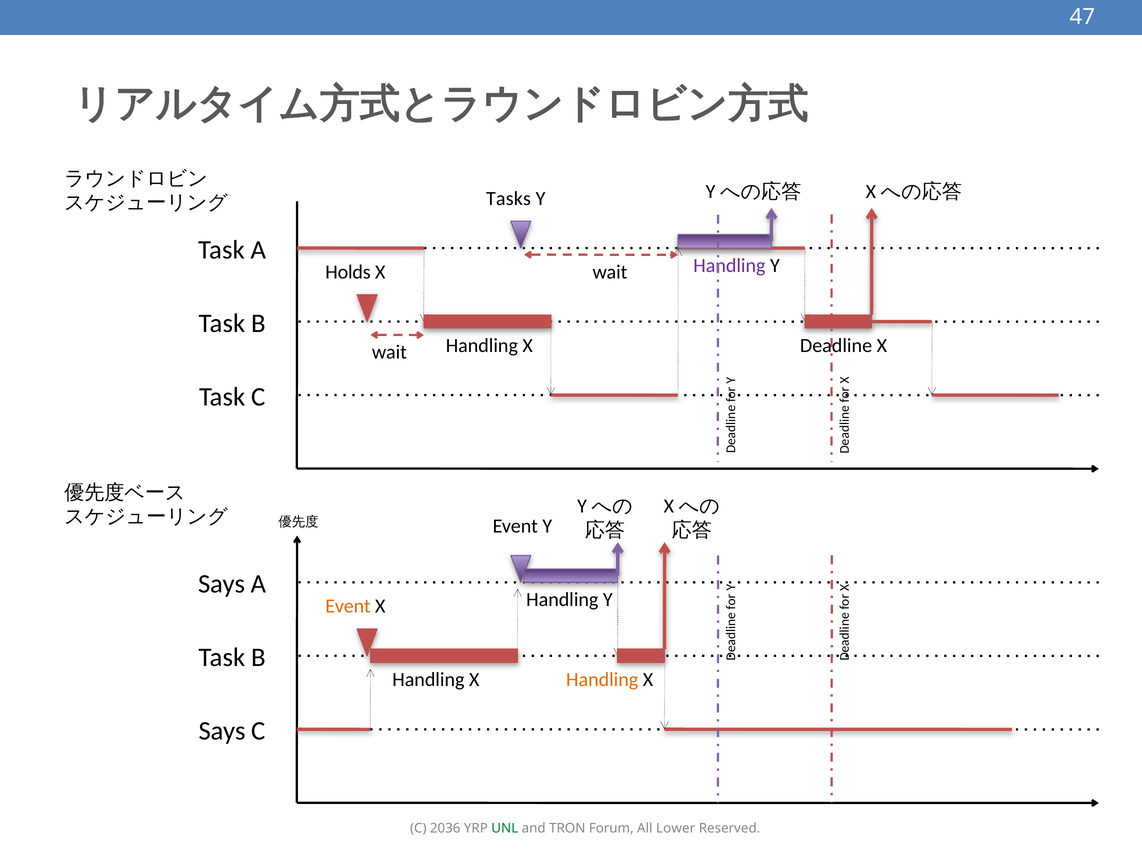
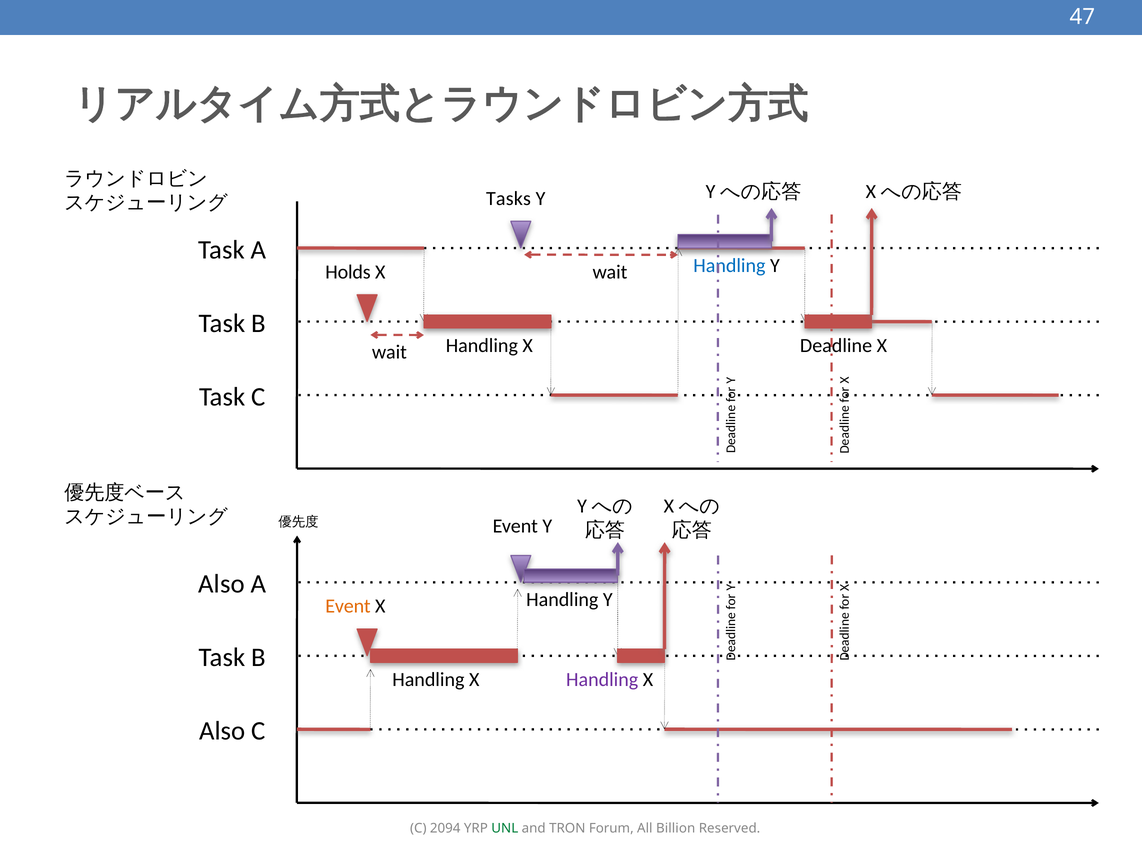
Handling at (729, 265) colour: purple -> blue
Says at (222, 584): Says -> Also
Handling at (602, 680) colour: orange -> purple
Says at (222, 731): Says -> Also
2036: 2036 -> 2094
Lower: Lower -> Billion
